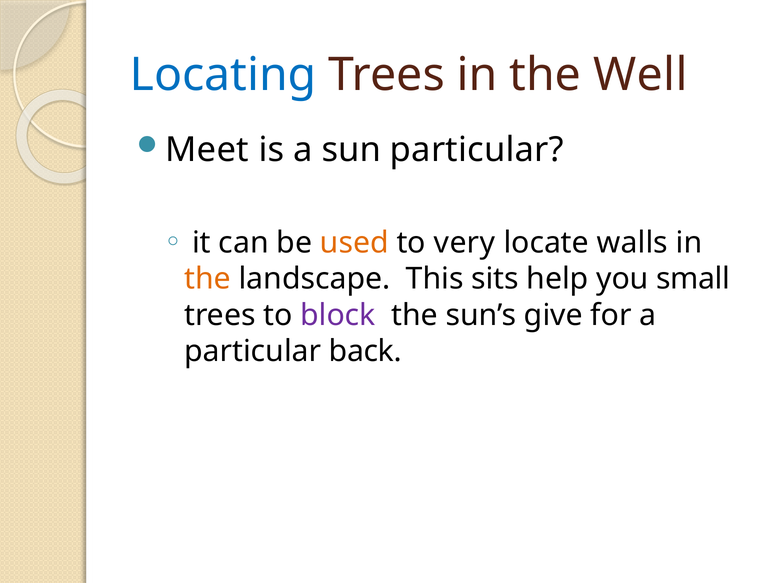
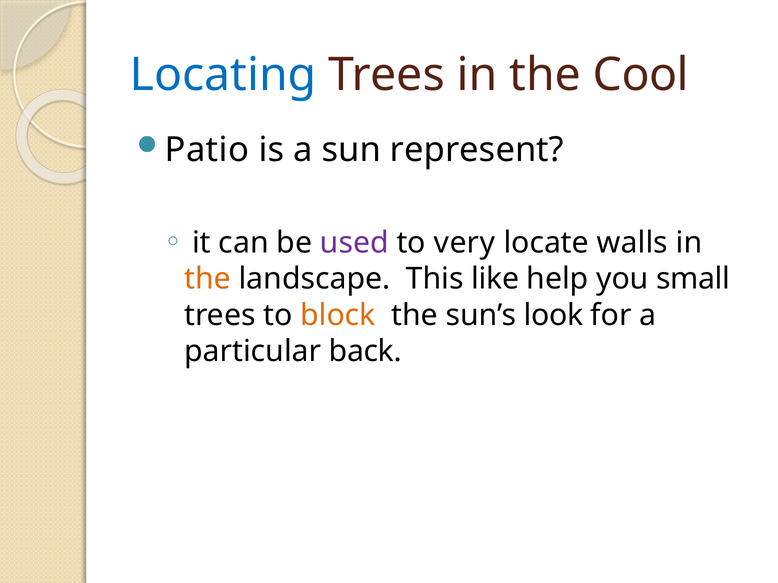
Well: Well -> Cool
Meet: Meet -> Patio
sun particular: particular -> represent
used colour: orange -> purple
sits: sits -> like
block colour: purple -> orange
give: give -> look
